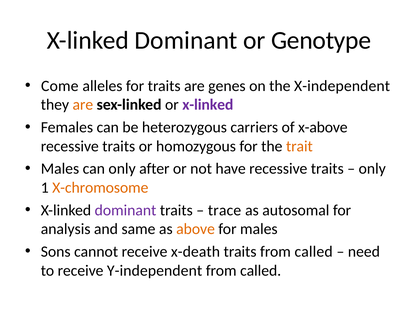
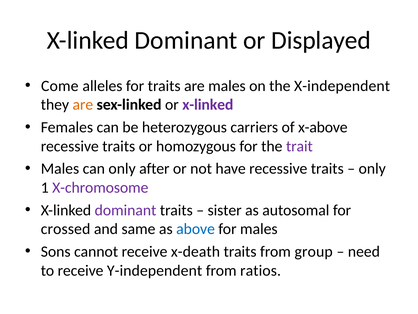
Genotype: Genotype -> Displayed
are genes: genes -> males
trait colour: orange -> purple
X-chromosome colour: orange -> purple
trace: trace -> sister
analysis: analysis -> crossed
above colour: orange -> blue
traits from called: called -> group
called at (261, 270): called -> ratios
